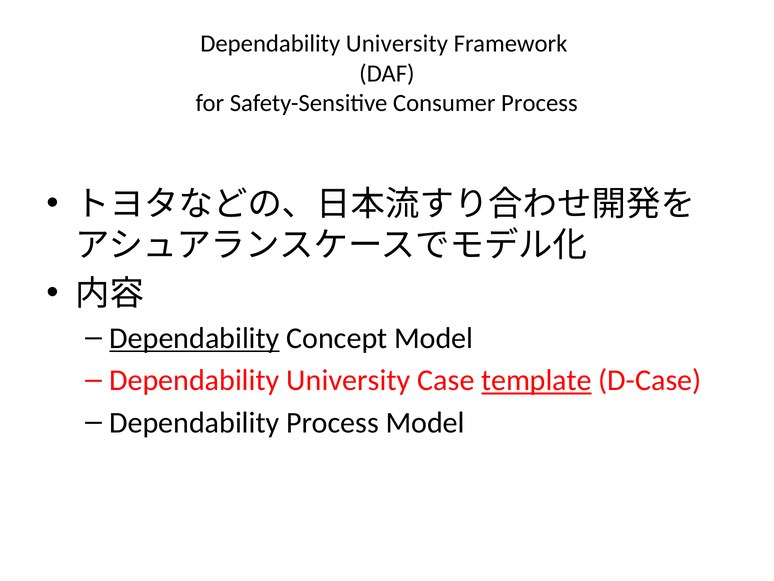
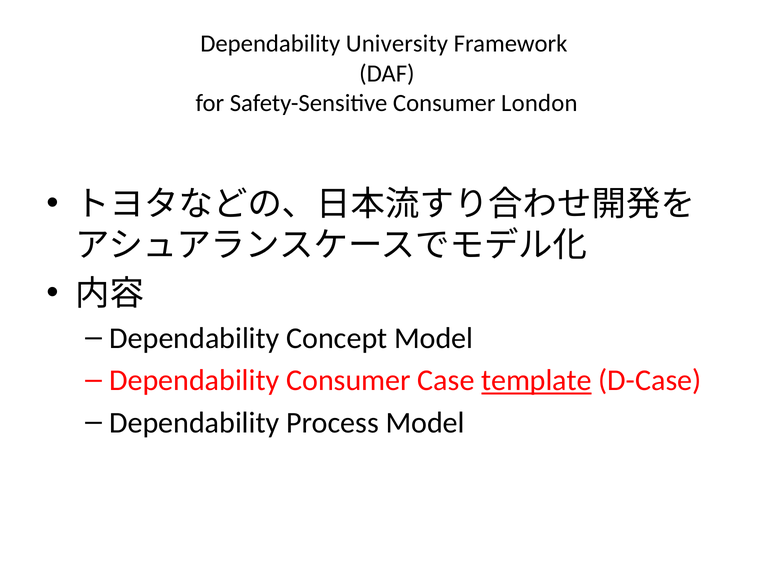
Consumer Process: Process -> London
Dependability at (194, 338) underline: present -> none
University at (348, 380): University -> Consumer
